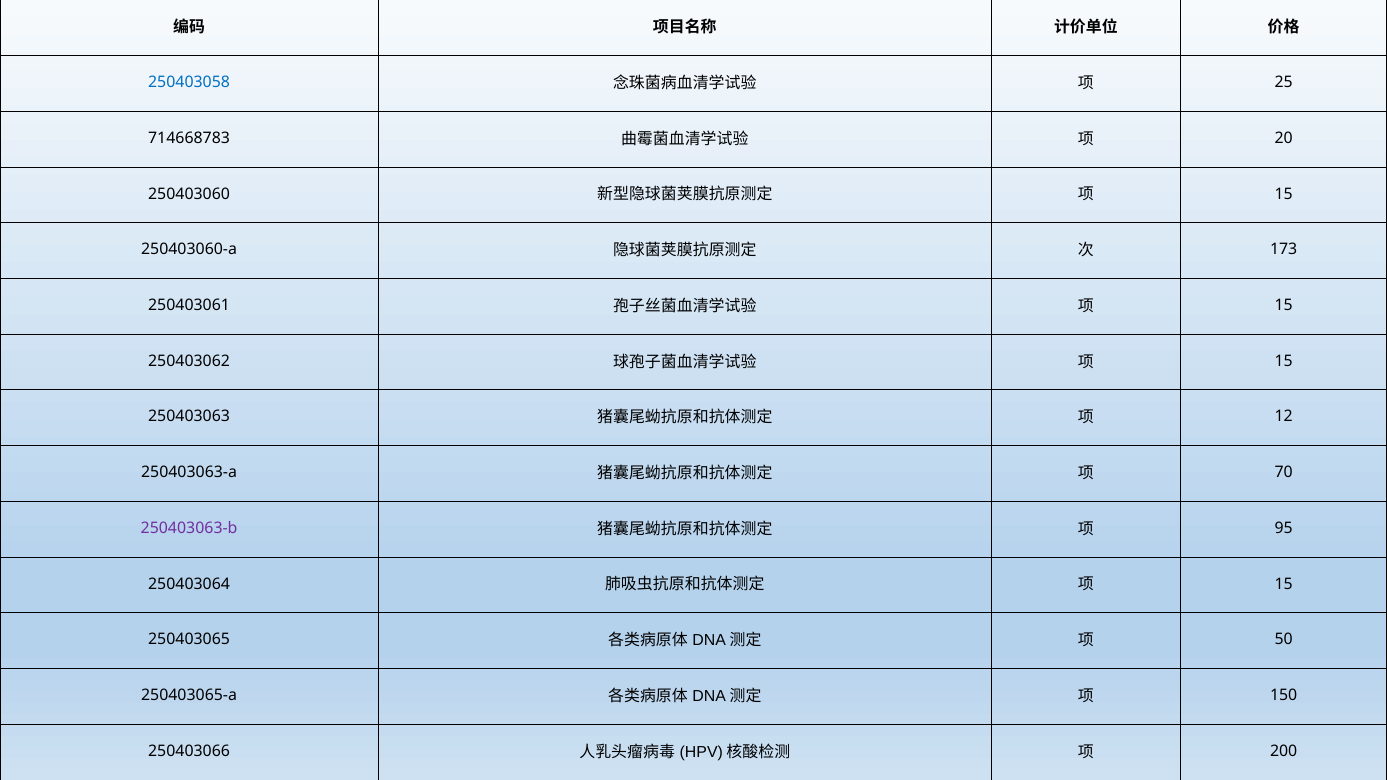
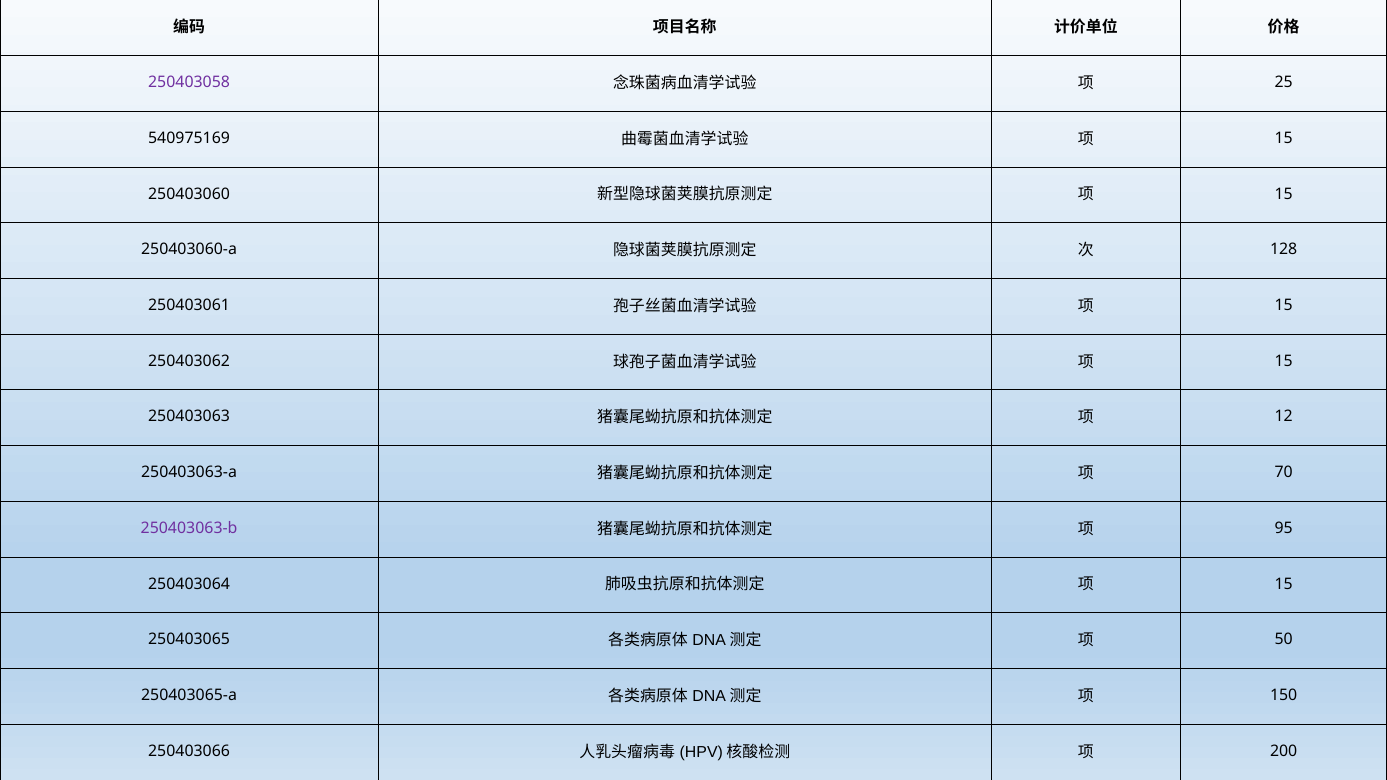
250403058 colour: blue -> purple
714668783: 714668783 -> 540975169
20 at (1284, 138): 20 -> 15
173: 173 -> 128
